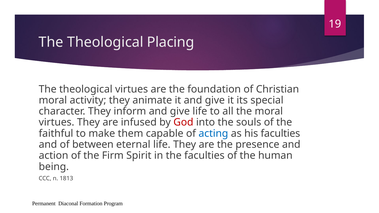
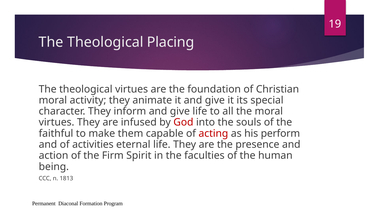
acting colour: blue -> red
his faculties: faculties -> perform
between: between -> activities
